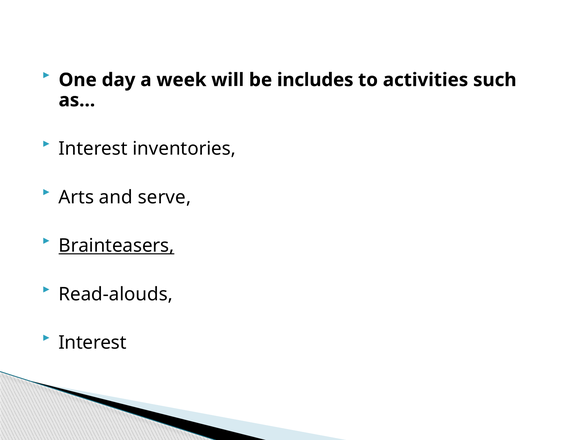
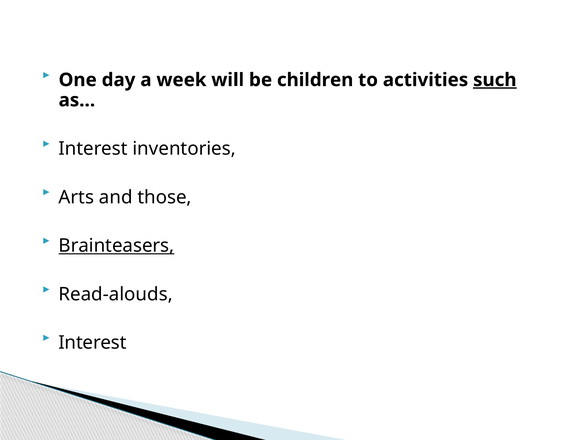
includes: includes -> children
such underline: none -> present
serve: serve -> those
